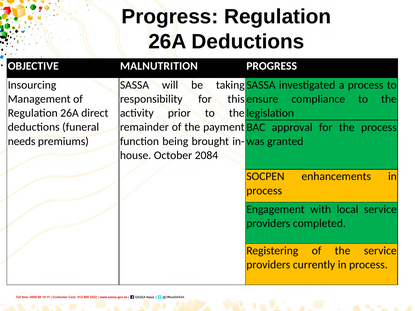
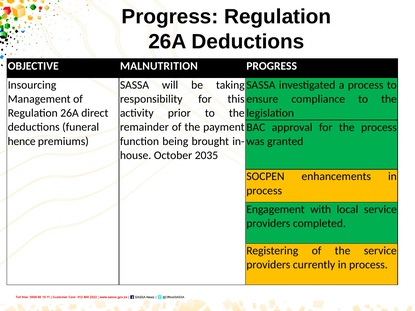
needs: needs -> hence
2084: 2084 -> 2035
